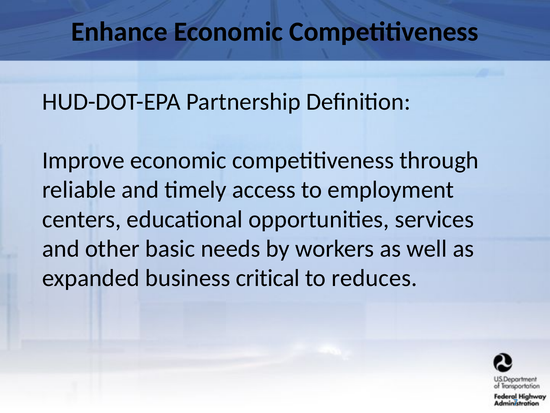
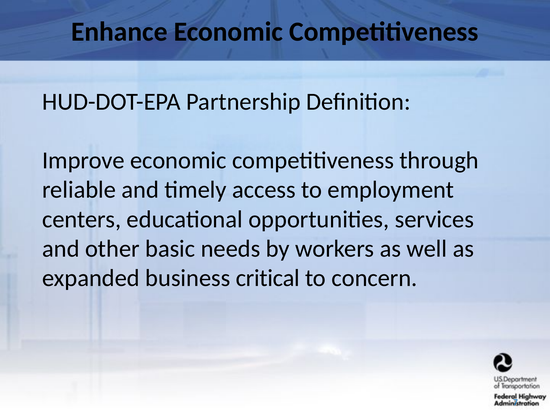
reduces: reduces -> concern
